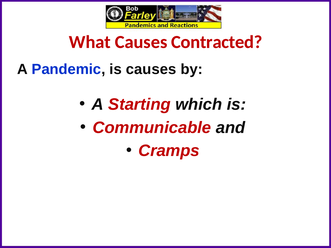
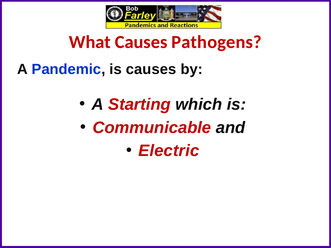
Contracted: Contracted -> Pathogens
Cramps: Cramps -> Electric
